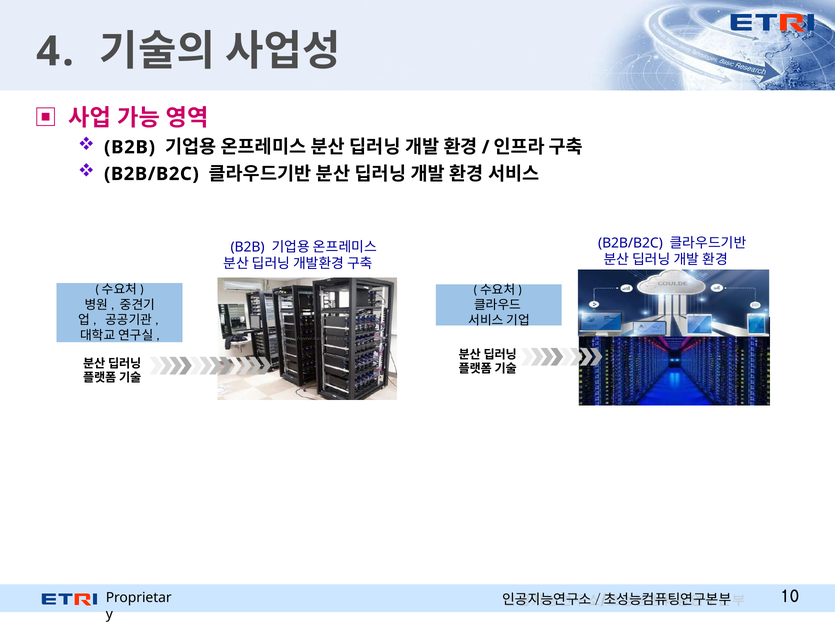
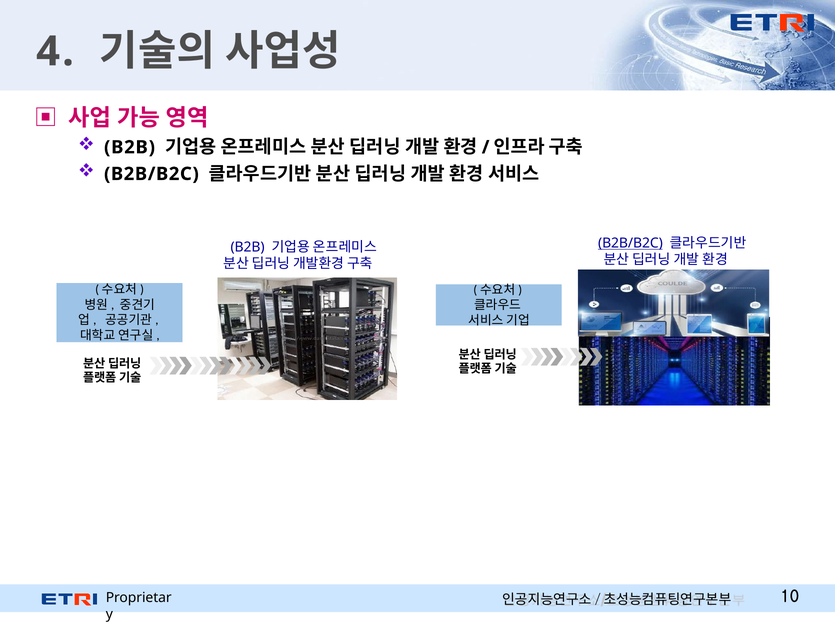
B2B/B2C at (630, 243) underline: none -> present
